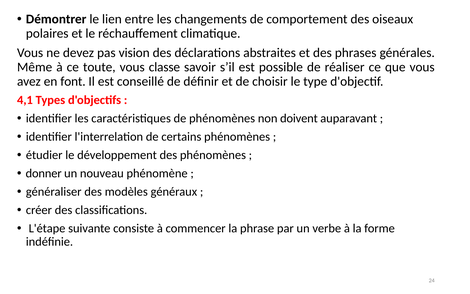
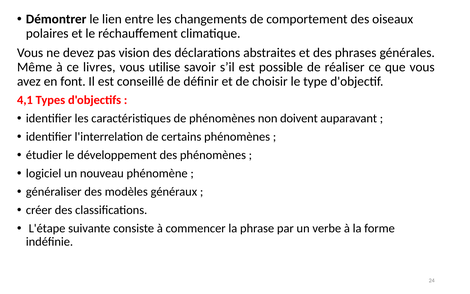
toute: toute -> livres
classe: classe -> utilise
donner: donner -> logiciel
